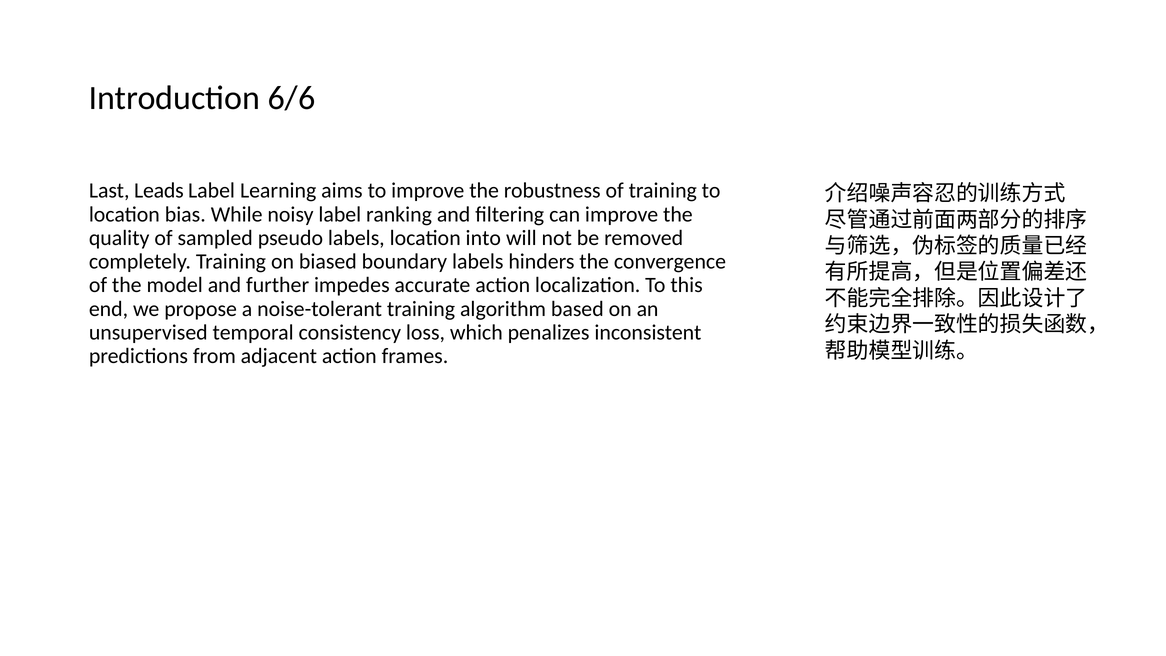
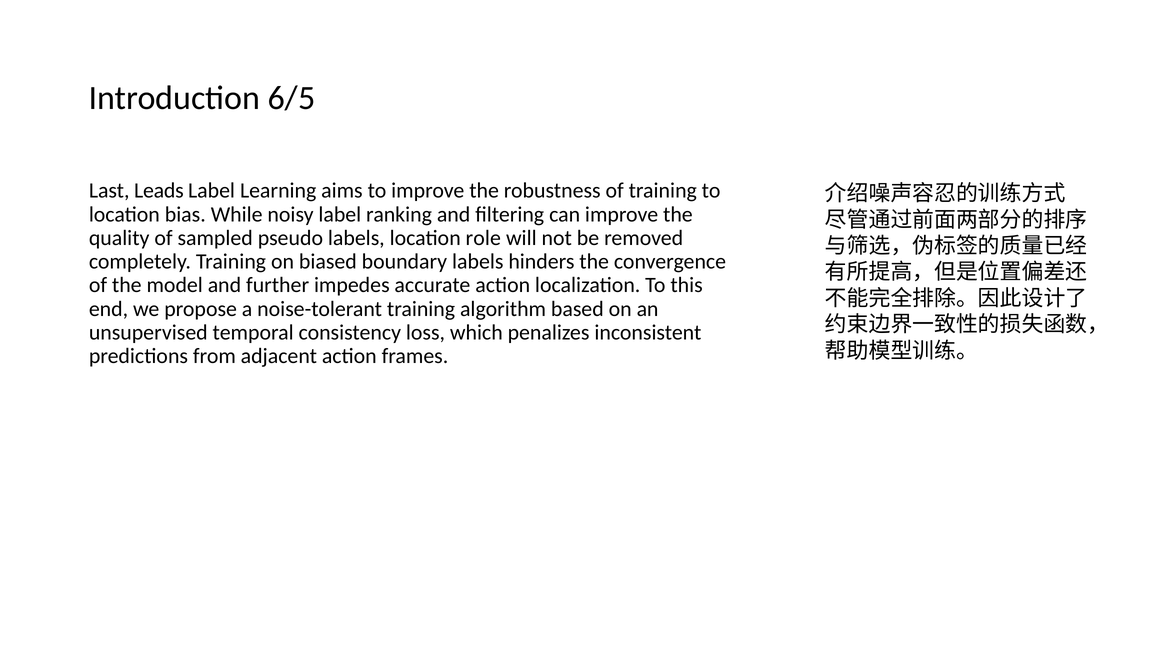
6/6: 6/6 -> 6/5
into: into -> role
